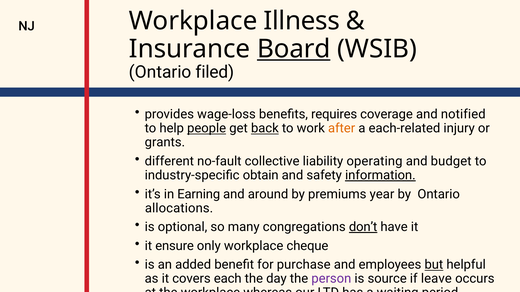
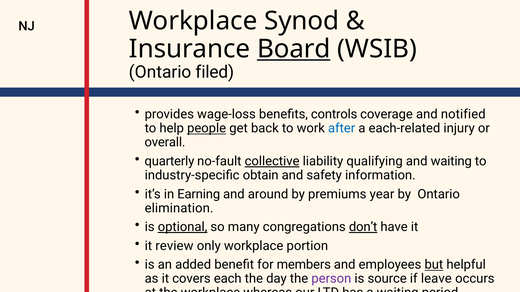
Illness: Illness -> Synod
requires: requires -> controls
back underline: present -> none
after colour: orange -> blue
grants: grants -> overall
different: different -> quarterly
collective underline: none -> present
operating: operating -> qualifying
and budget: budget -> waiting
information underline: present -> none
allocations: allocations -> elimination
optional underline: none -> present
ensure: ensure -> review
cheque: cheque -> portion
purchase: purchase -> members
